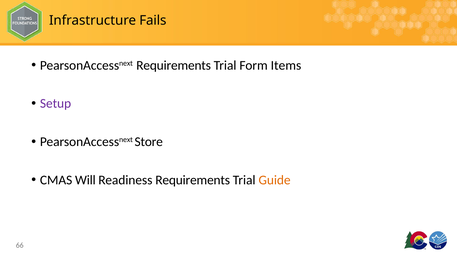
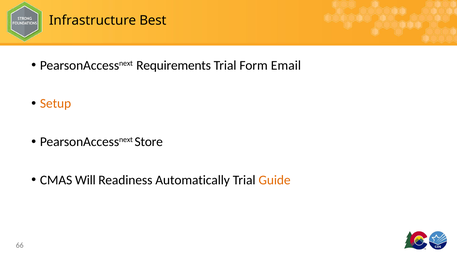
Fails: Fails -> Best
Items: Items -> Email
Setup colour: purple -> orange
Readiness Requirements: Requirements -> Automatically
